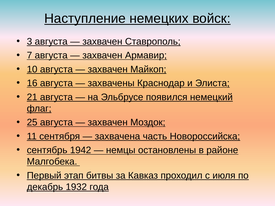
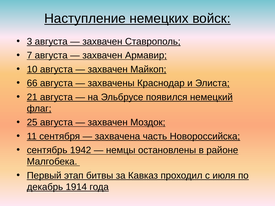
16: 16 -> 66
1932: 1932 -> 1914
